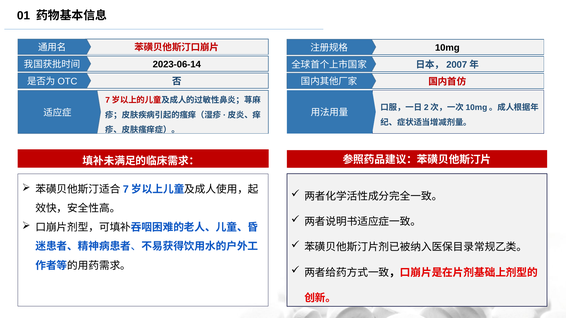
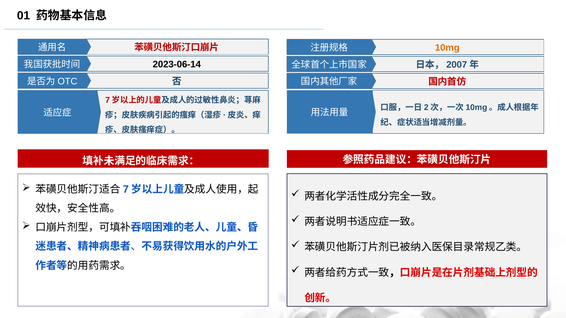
10mg colour: black -> orange
